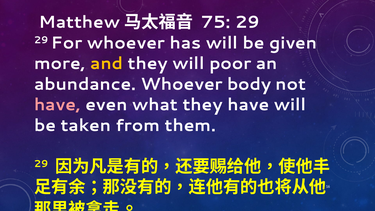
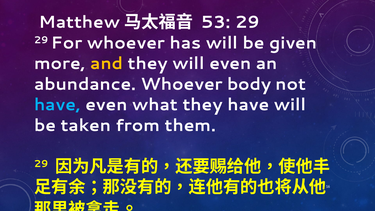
75: 75 -> 53
will poor: poor -> even
have at (57, 105) colour: pink -> light blue
